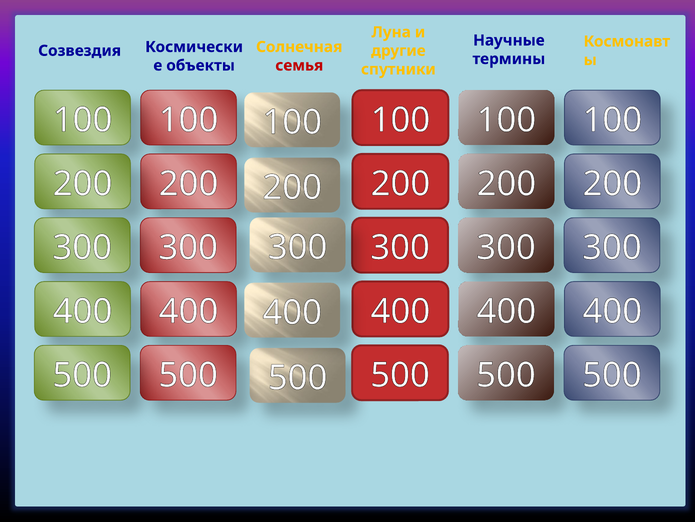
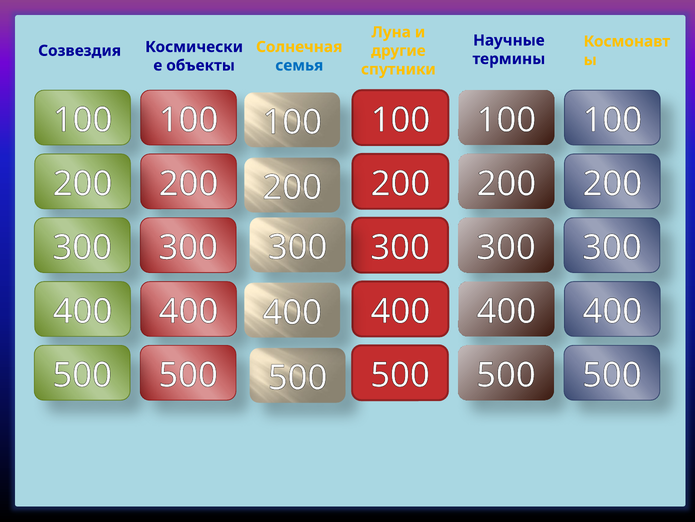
семья colour: red -> blue
